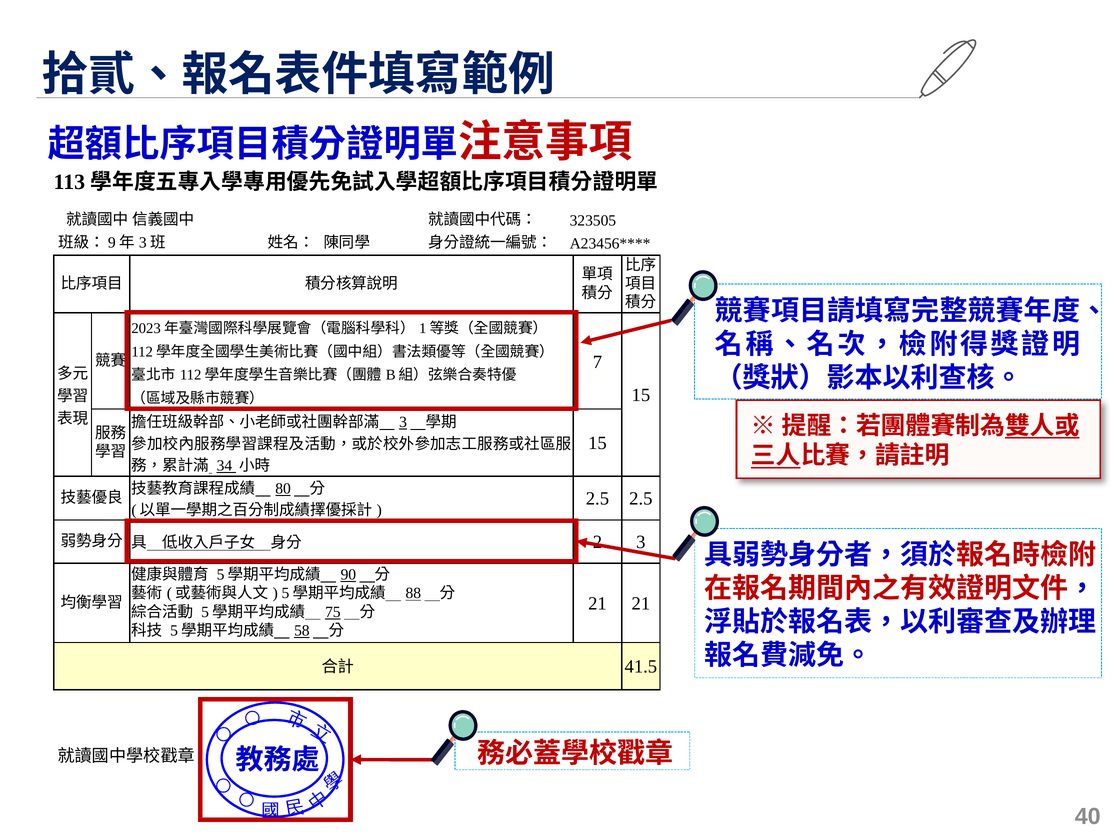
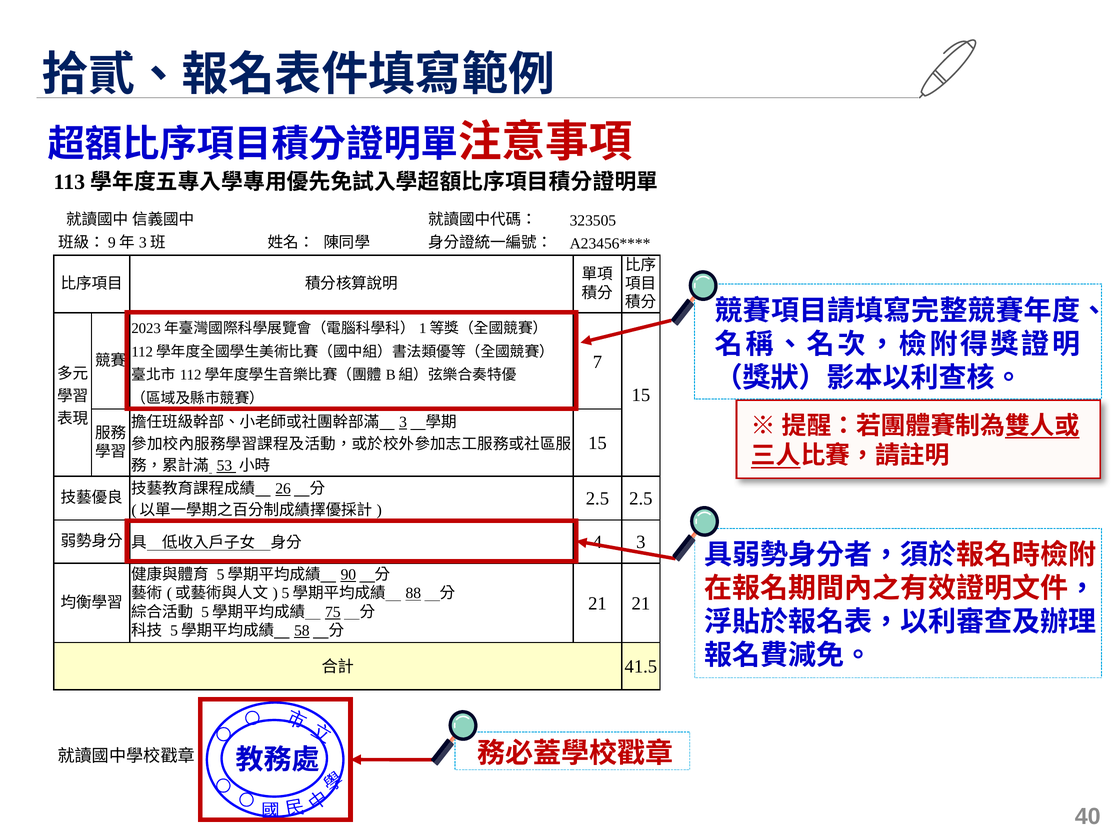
34: 34 -> 53
80: 80 -> 26
2: 2 -> 4
